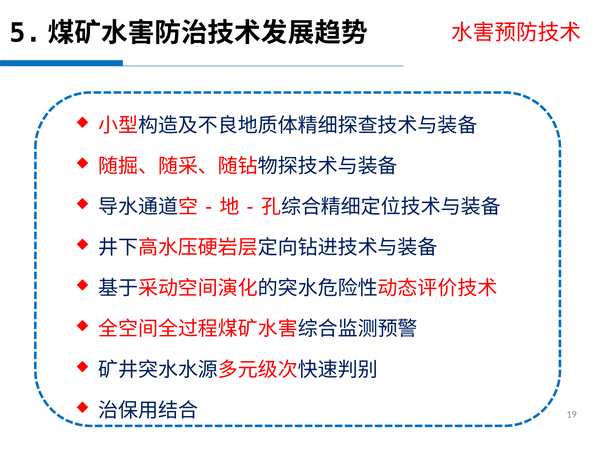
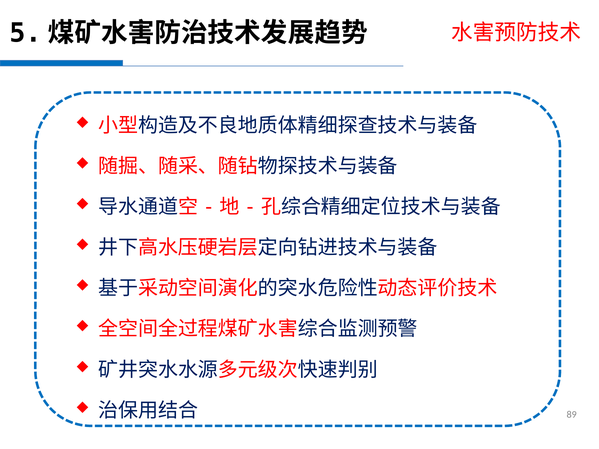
19: 19 -> 89
